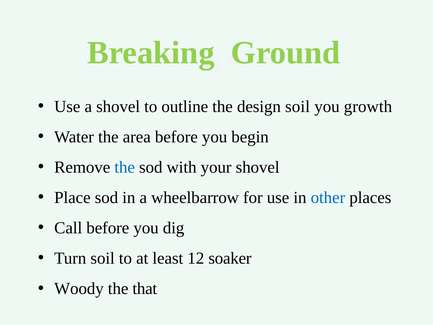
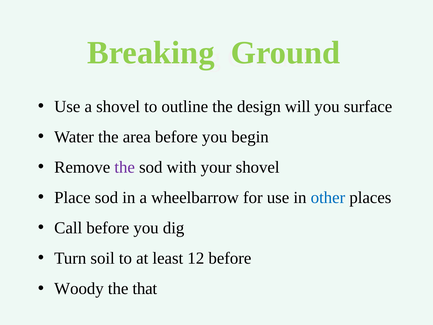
design soil: soil -> will
growth: growth -> surface
the at (125, 167) colour: blue -> purple
12 soaker: soaker -> before
